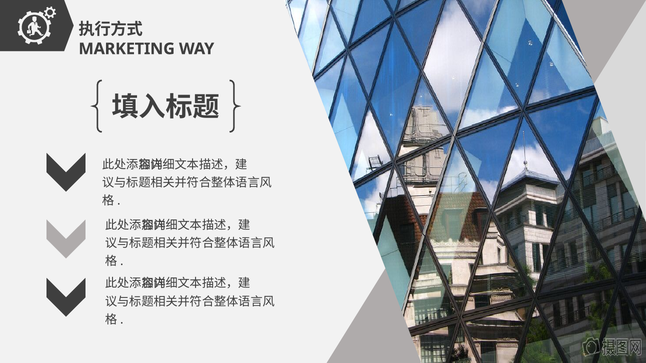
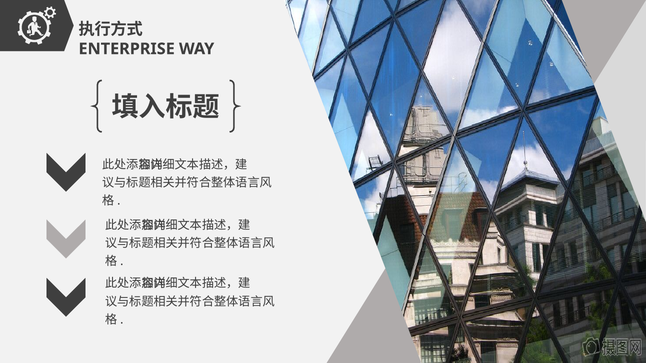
MARKETING: MARKETING -> ENTERPRISE
